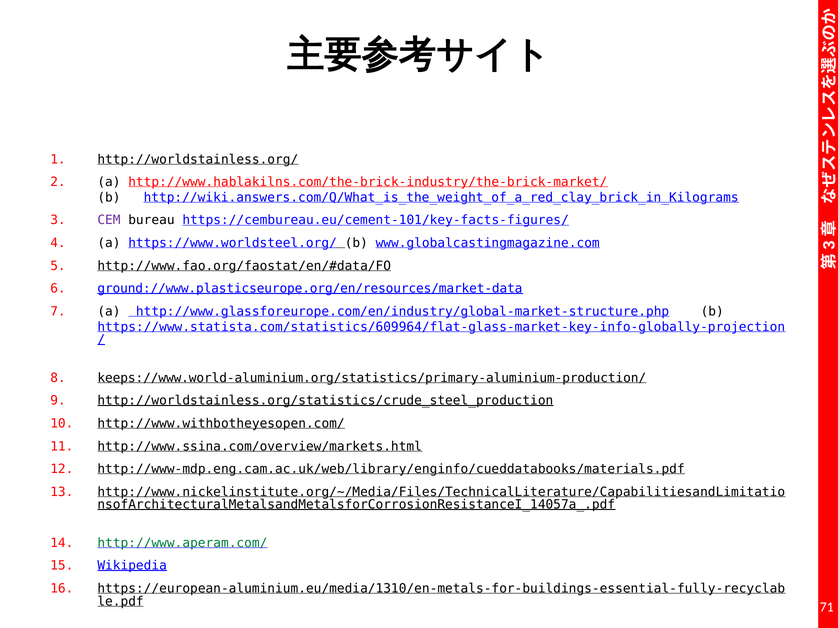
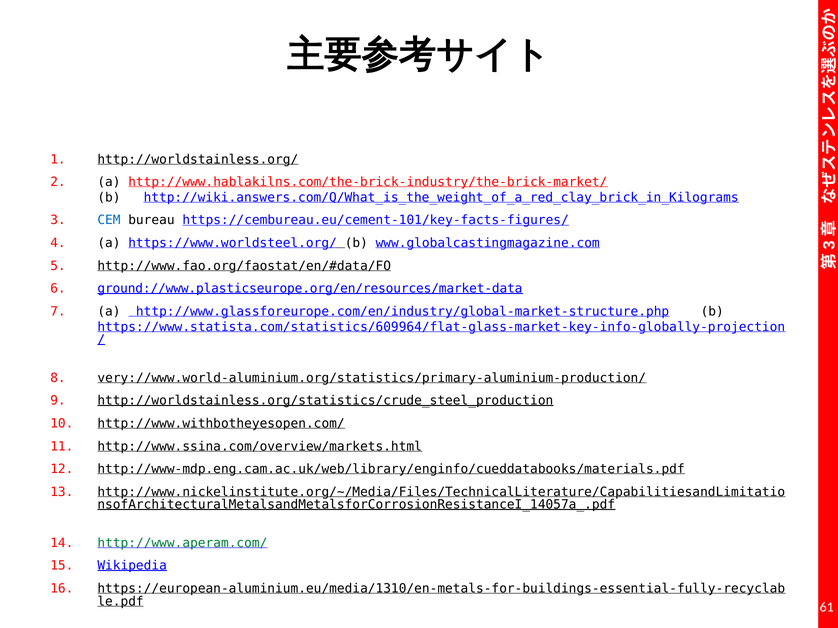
CEM colour: purple -> blue
keeps://www.world-aluminium.org/statistics/primary-aluminium-production/: keeps://www.world-aluminium.org/statistics/primary-aluminium-production/ -> very://www.world-aluminium.org/statistics/primary-aluminium-production/
71: 71 -> 61
